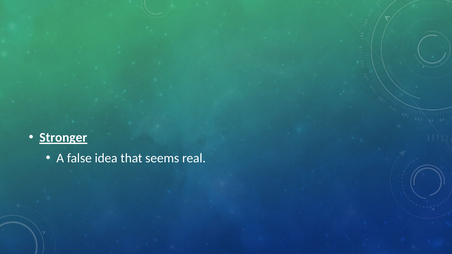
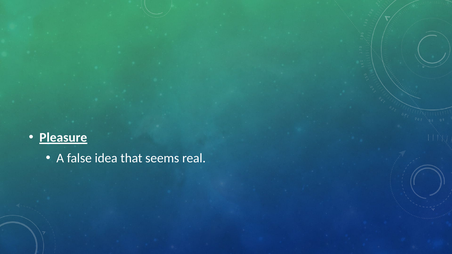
Stronger: Stronger -> Pleasure
